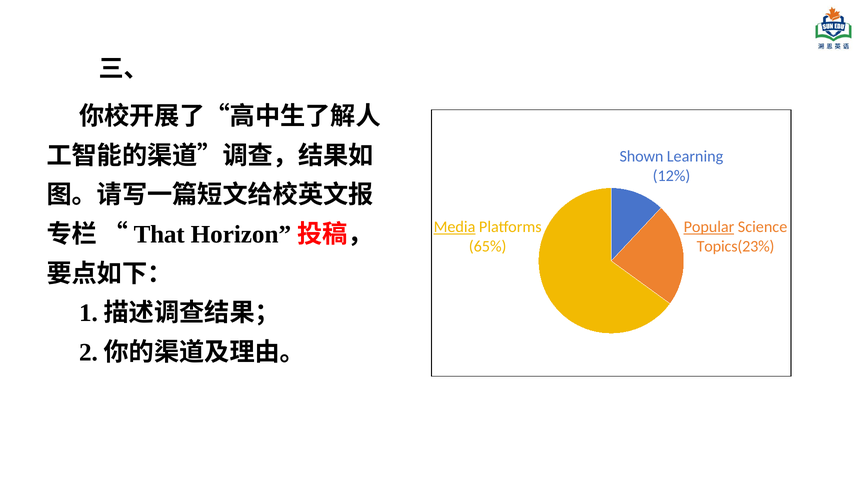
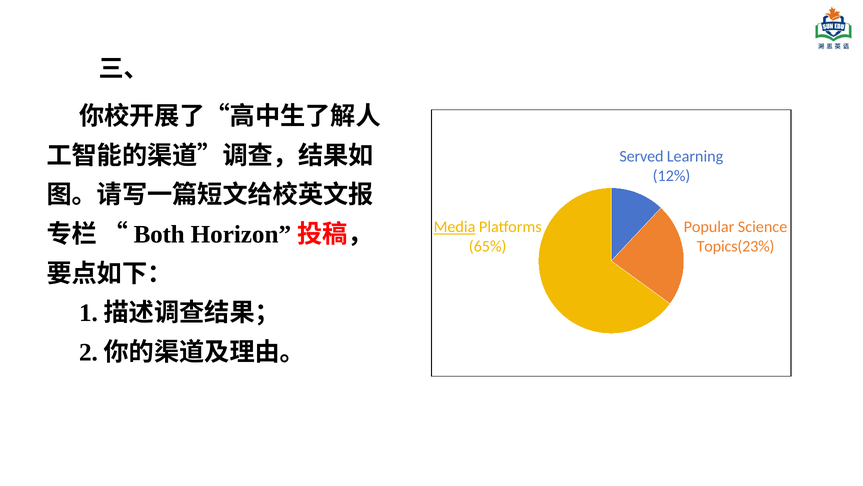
Shown: Shown -> Served
Popular underline: present -> none
That: That -> Both
